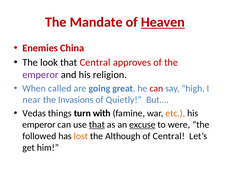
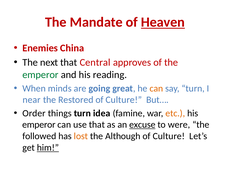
look: look -> next
emperor at (40, 75) colour: purple -> green
religion: religion -> reading
called: called -> minds
can at (156, 89) colour: red -> orange
say high: high -> turn
Invasions: Invasions -> Restored
Quietly at (124, 100): Quietly -> Culture
Vedas: Vedas -> Order
with: with -> idea
that at (97, 125) underline: present -> none
Central at (169, 137): Central -> Culture
him underline: none -> present
